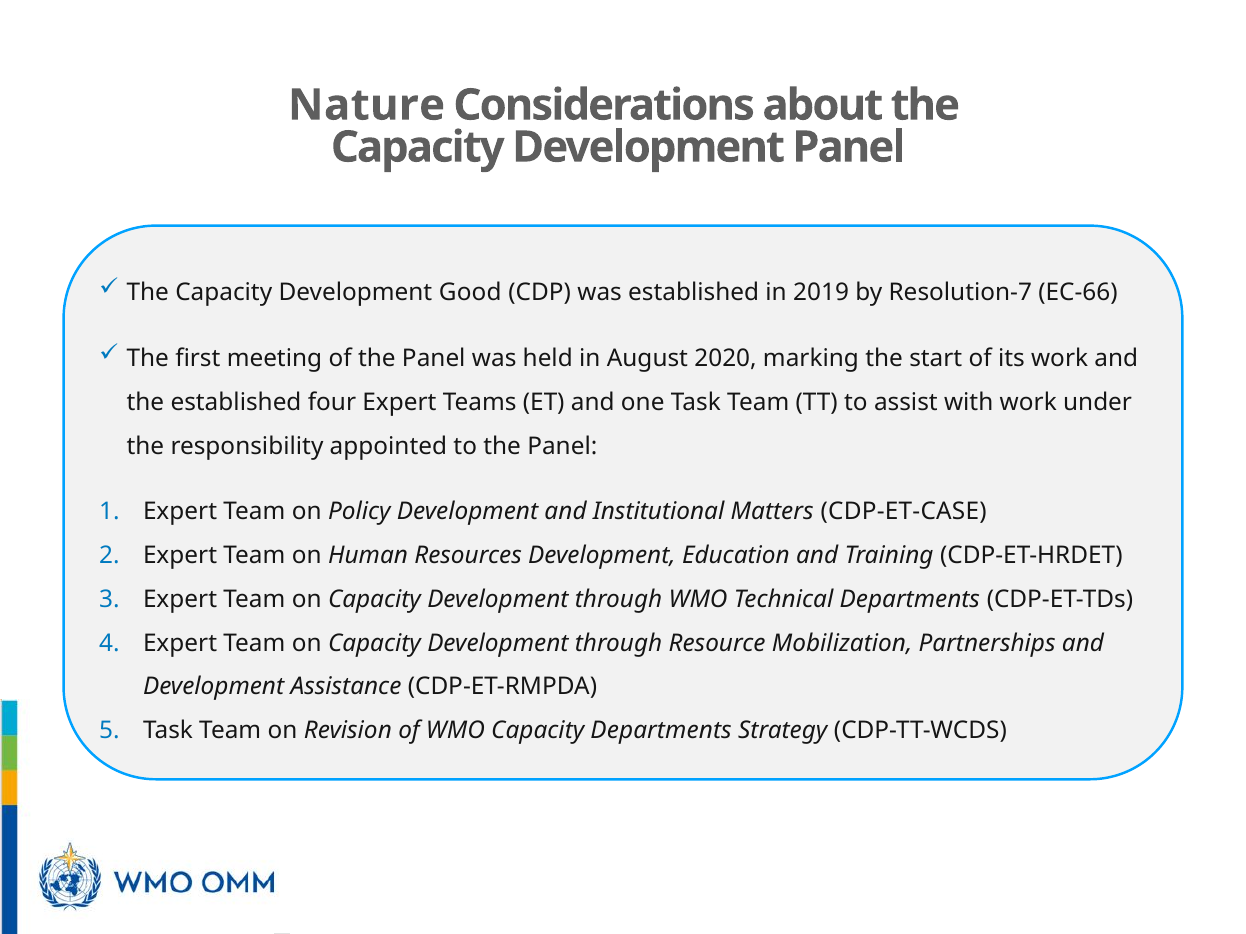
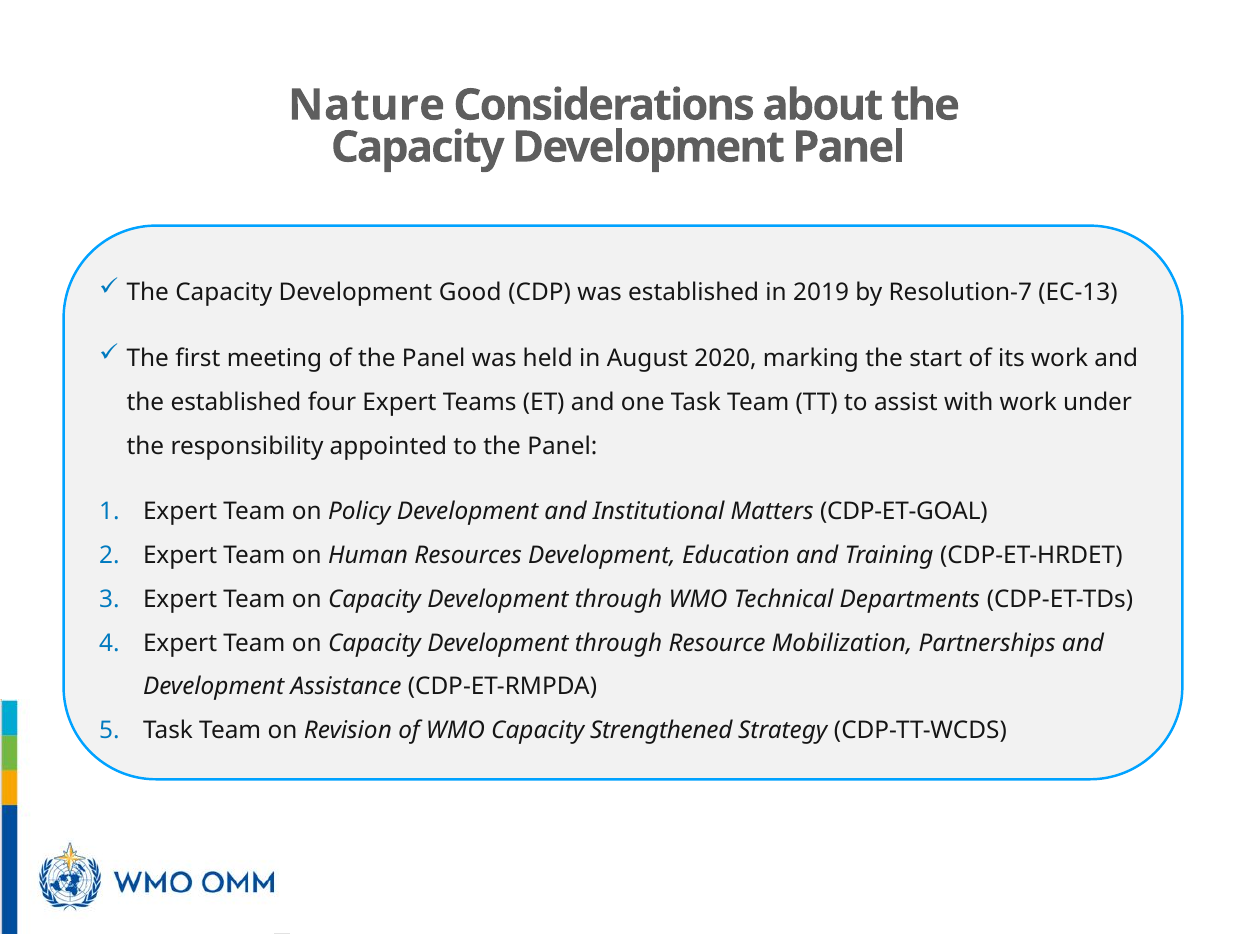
EC-66: EC-66 -> EC-13
CDP-ET-CASE: CDP-ET-CASE -> CDP-ET-GOAL
Capacity Departments: Departments -> Strengthened
